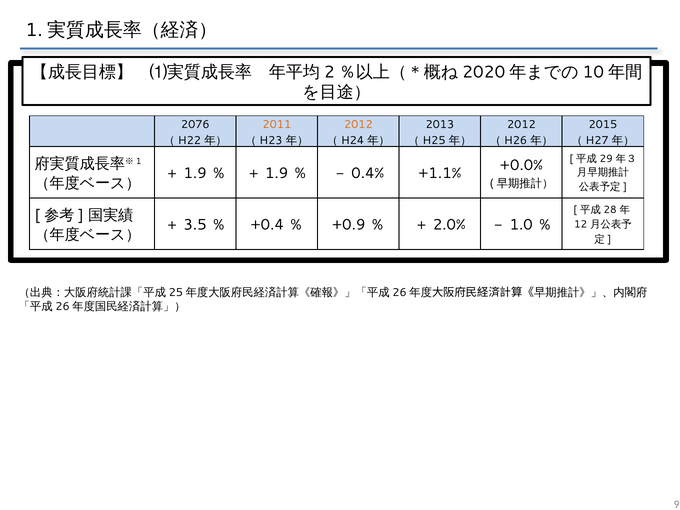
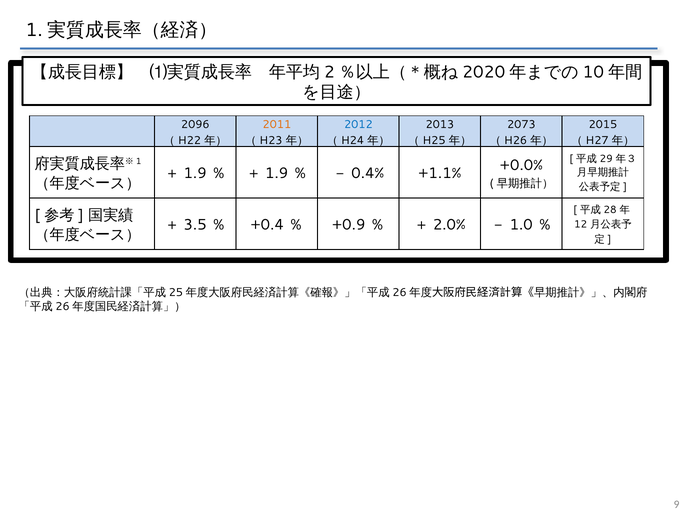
2076: 2076 -> 2096
2012 at (358, 124) colour: orange -> blue
2012 at (521, 124): 2012 -> 2073
